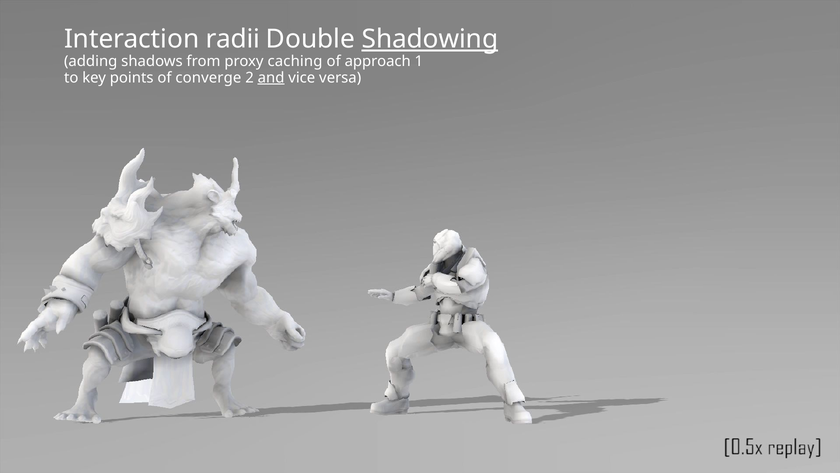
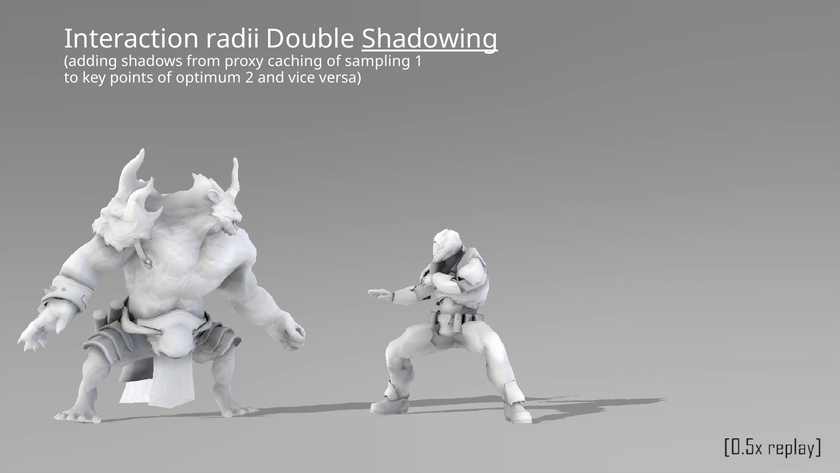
approach: approach -> sampling
converge: converge -> optimum
and underline: present -> none
